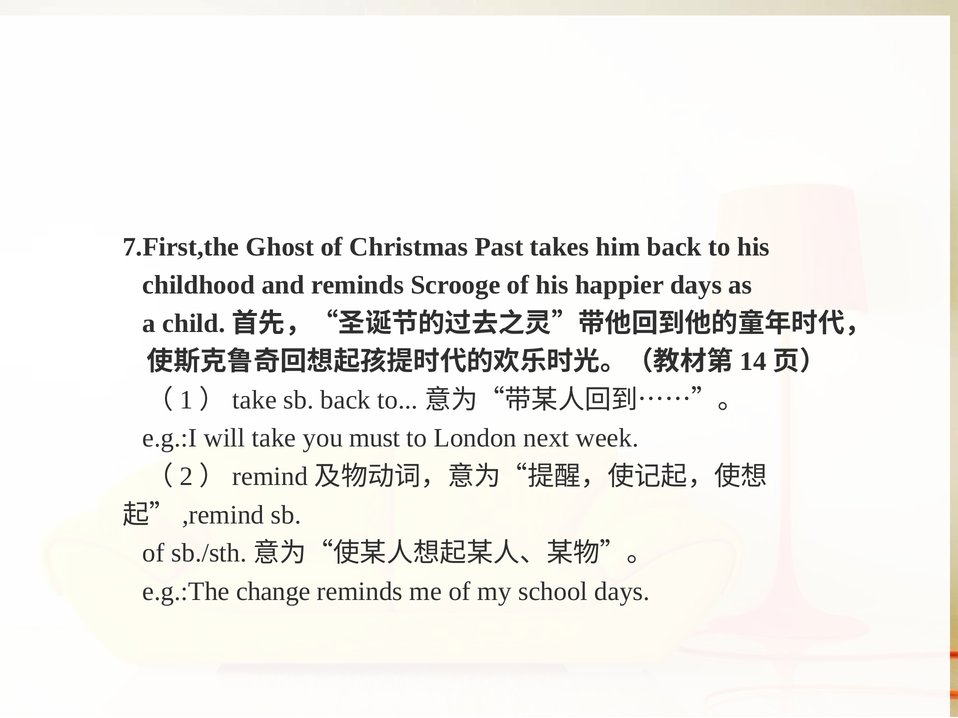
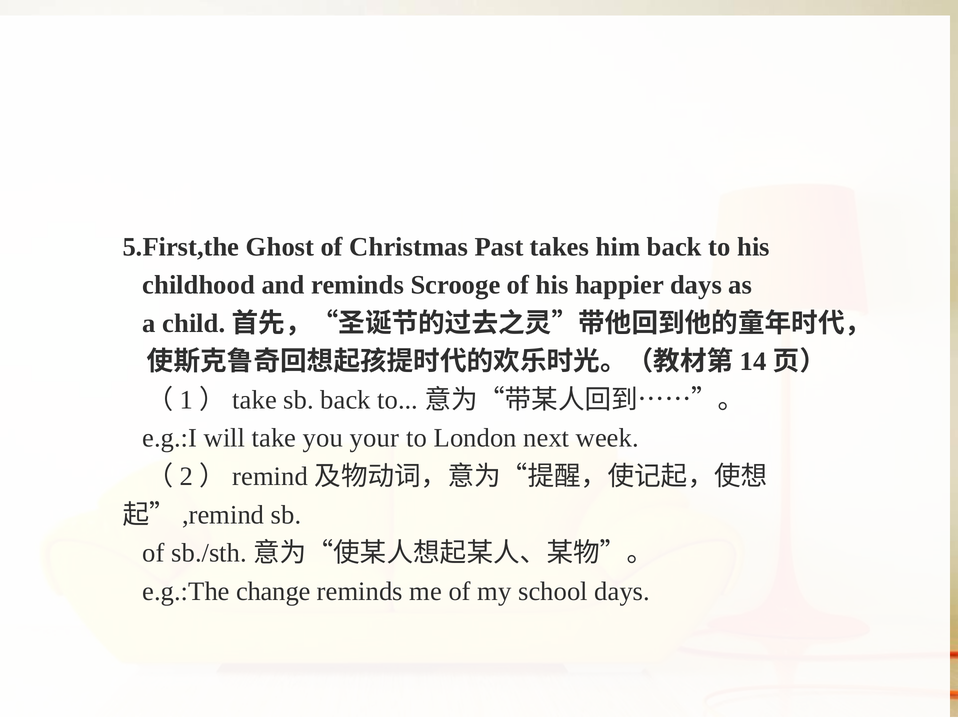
7.First,the: 7.First,the -> 5.First,the
must: must -> your
